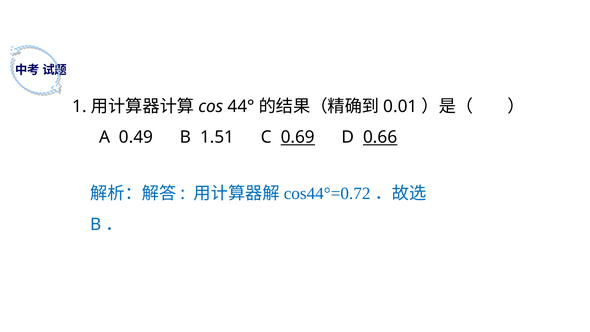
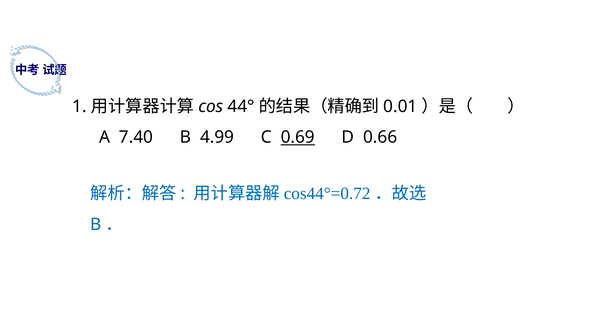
0.49: 0.49 -> 7.40
1.51: 1.51 -> 4.99
0.66 underline: present -> none
